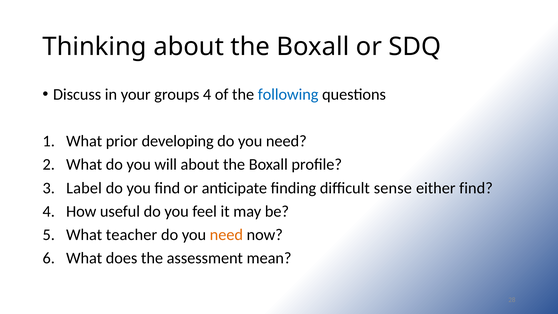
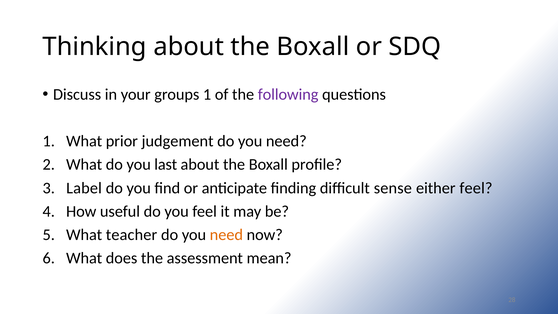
groups 4: 4 -> 1
following colour: blue -> purple
developing: developing -> judgement
will: will -> last
either find: find -> feel
